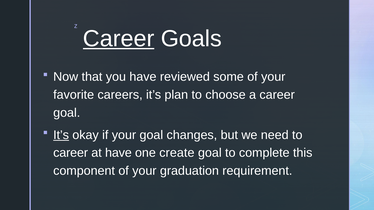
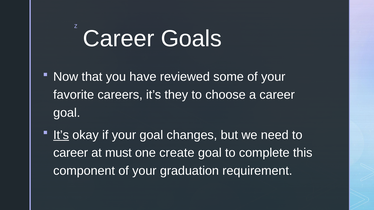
Career at (119, 39) underline: present -> none
plan: plan -> they
at have: have -> must
